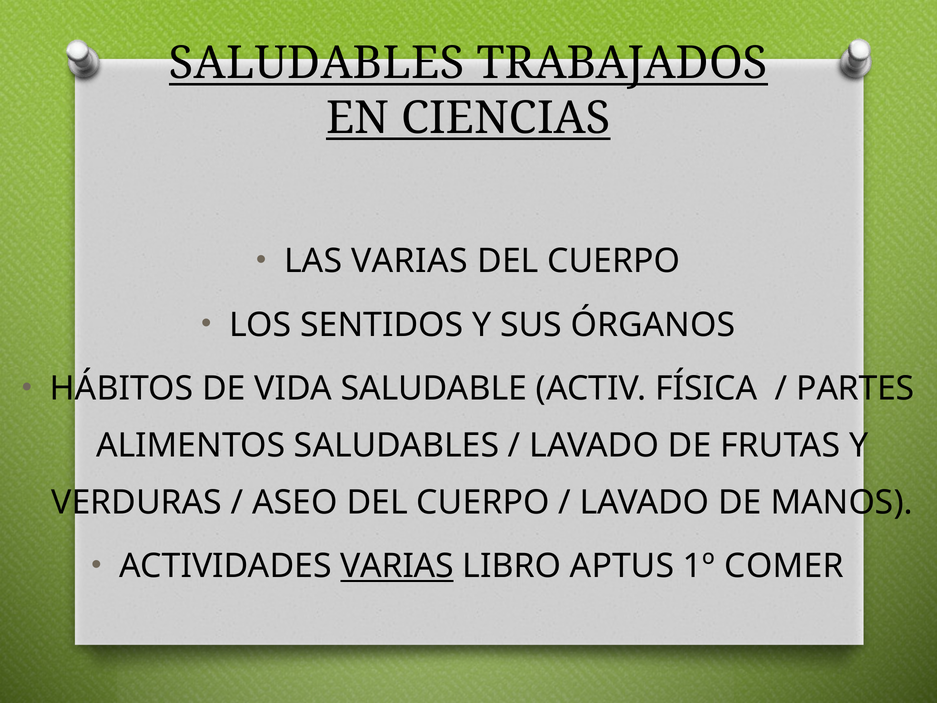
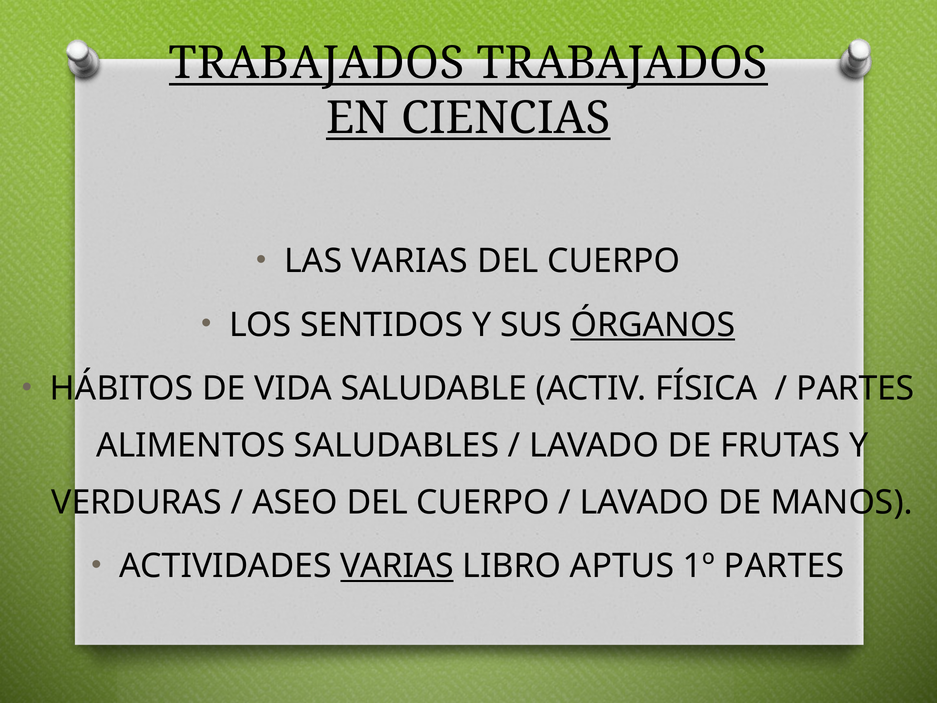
SALUDABLES at (317, 63): SALUDABLES -> TRABAJADOS
ÓRGANOS underline: none -> present
1º COMER: COMER -> PARTES
